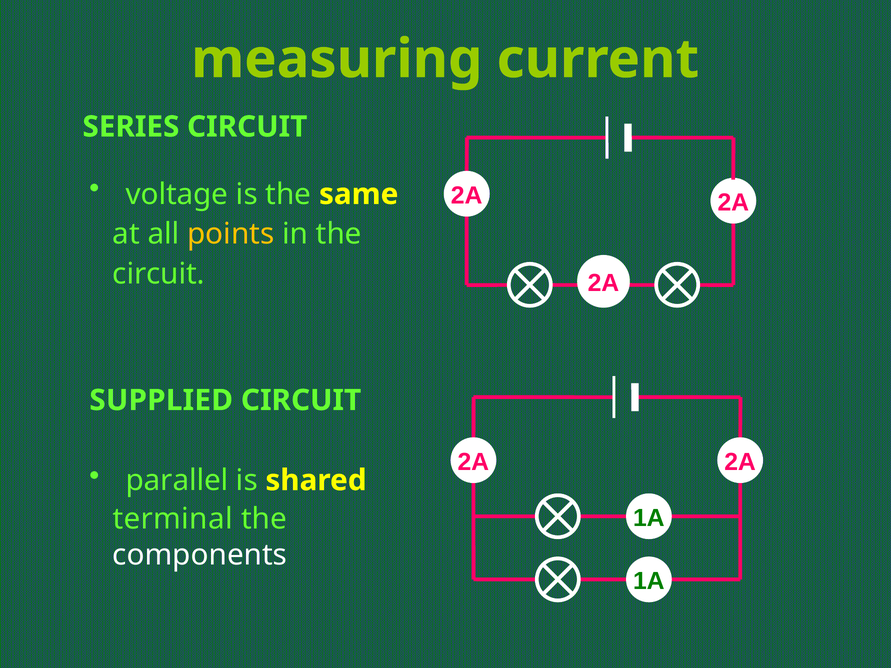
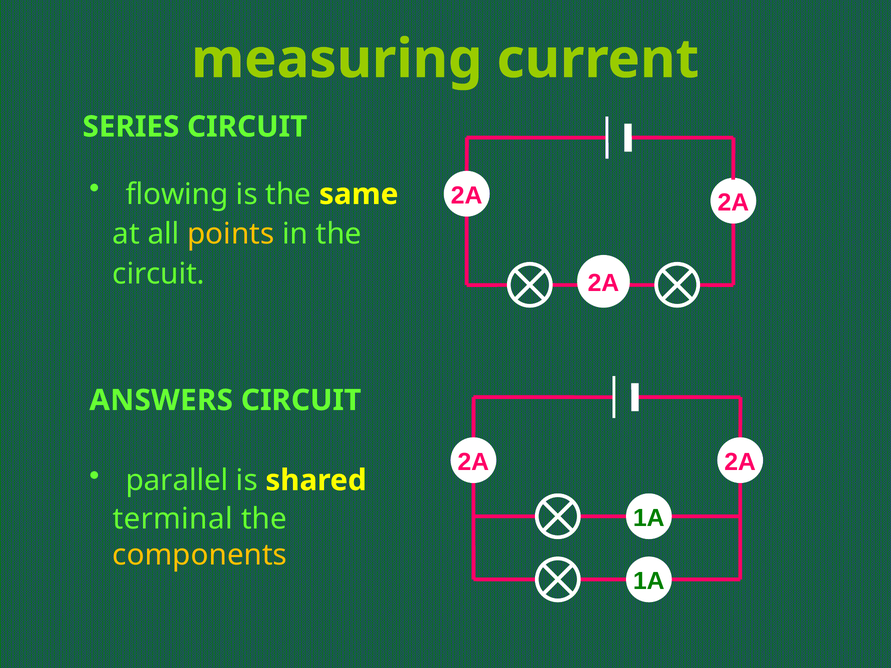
voltage: voltage -> flowing
SUPPLIED: SUPPLIED -> ANSWERS
components colour: white -> yellow
